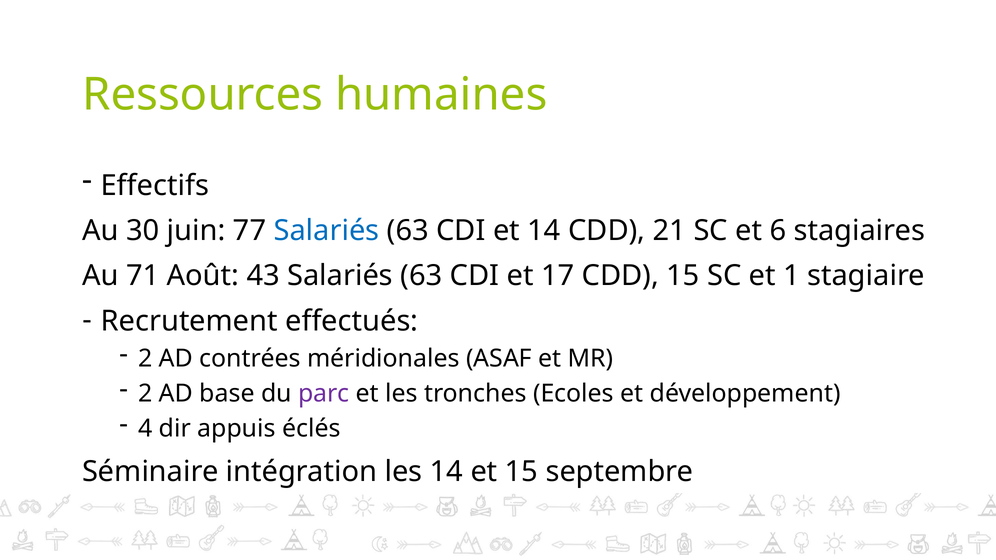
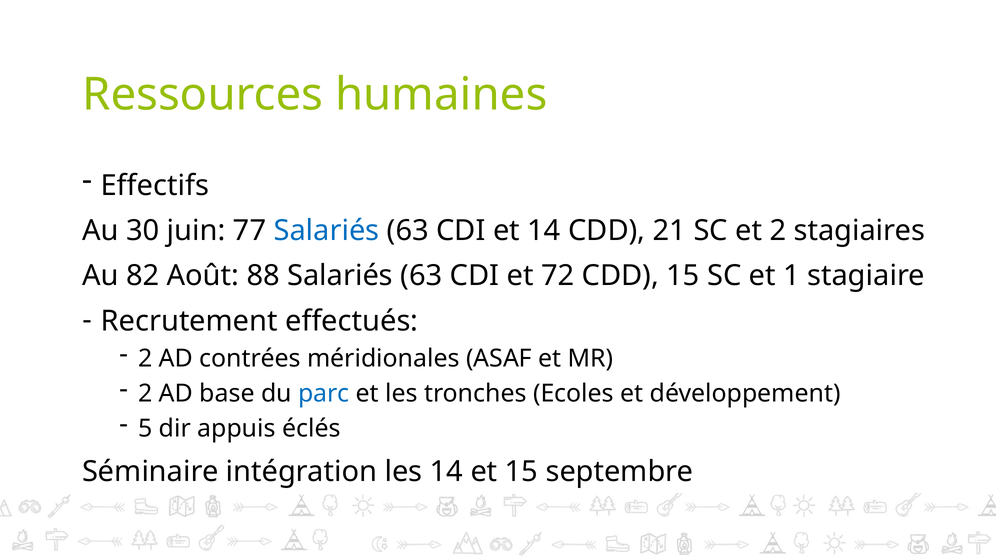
et 6: 6 -> 2
71: 71 -> 82
43: 43 -> 88
17: 17 -> 72
parc colour: purple -> blue
4: 4 -> 5
